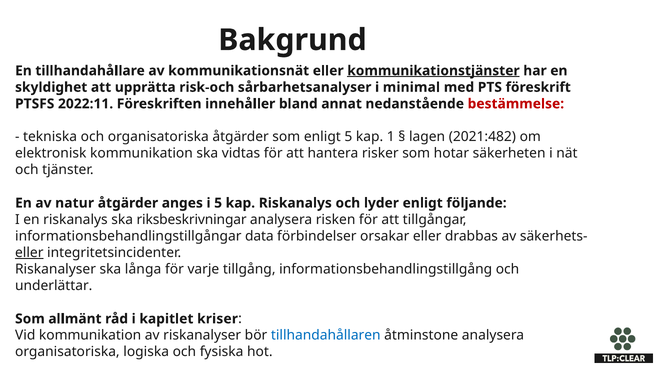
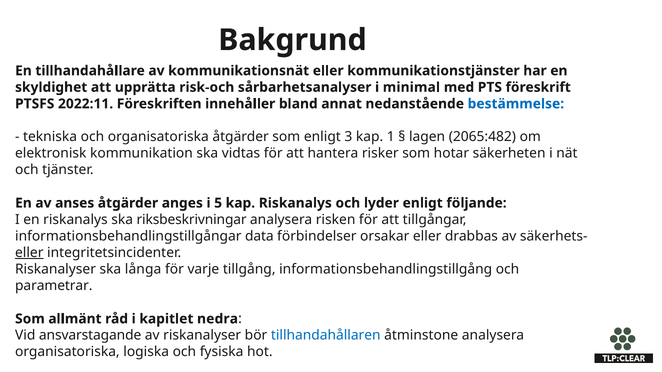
kommunikationstjänster underline: present -> none
bestämmelse colour: red -> blue
enligt 5: 5 -> 3
2021:482: 2021:482 -> 2065:482
natur: natur -> anses
underlättar: underlättar -> parametrar
kriser: kriser -> nedra
Vid kommunikation: kommunikation -> ansvarstagande
